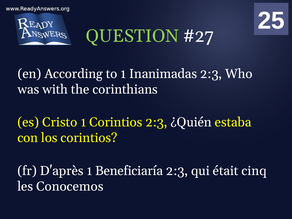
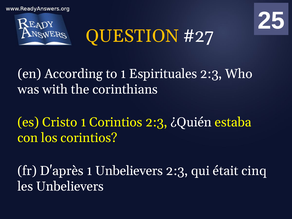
QUESTION colour: light green -> yellow
Inanimadas: Inanimadas -> Espirituales
1 Beneficiaría: Beneficiaría -> Unbelievers
les Conocemos: Conocemos -> Unbelievers
